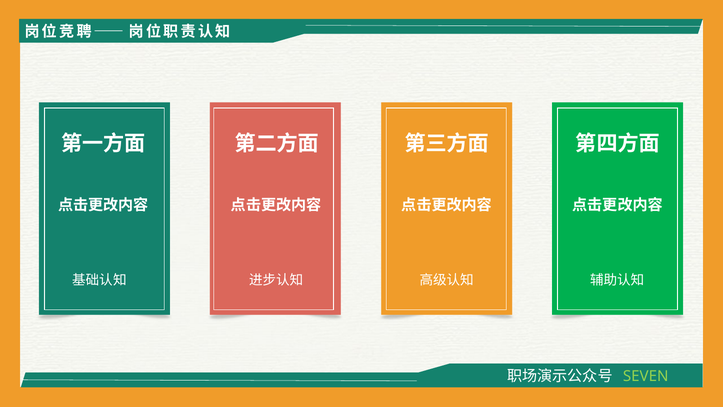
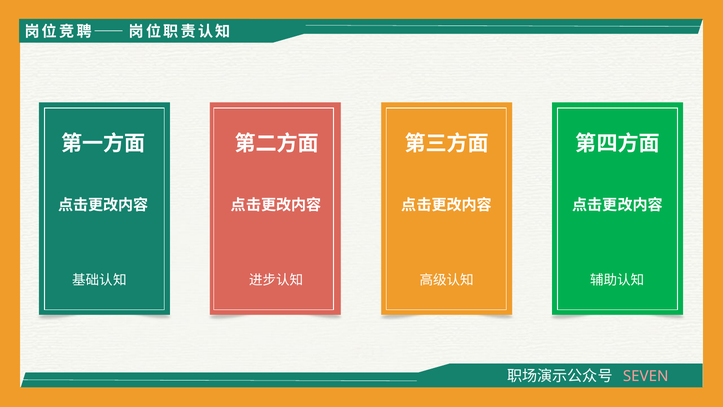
SEVEN colour: light green -> pink
